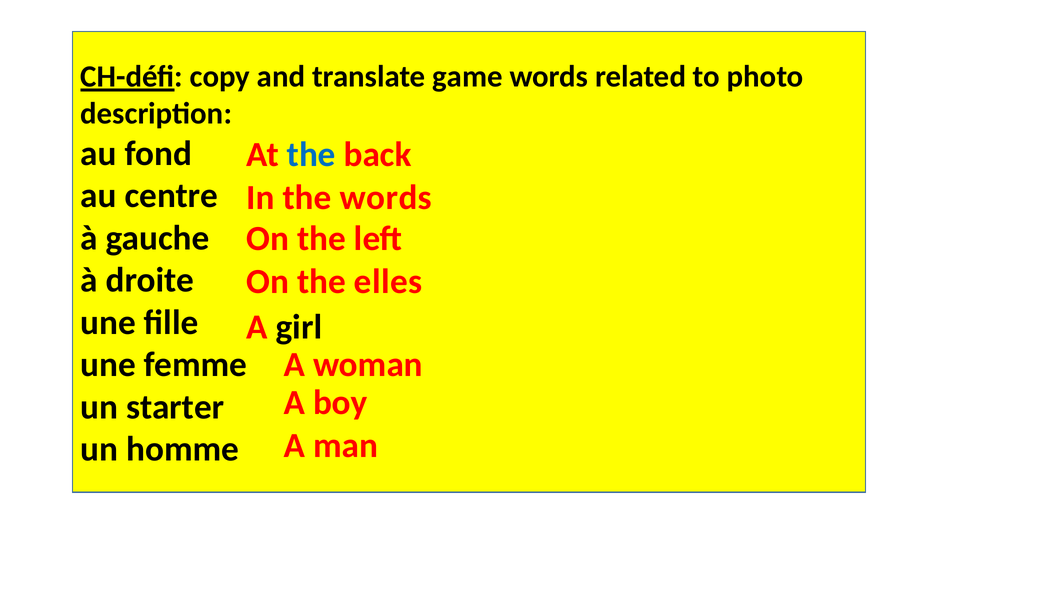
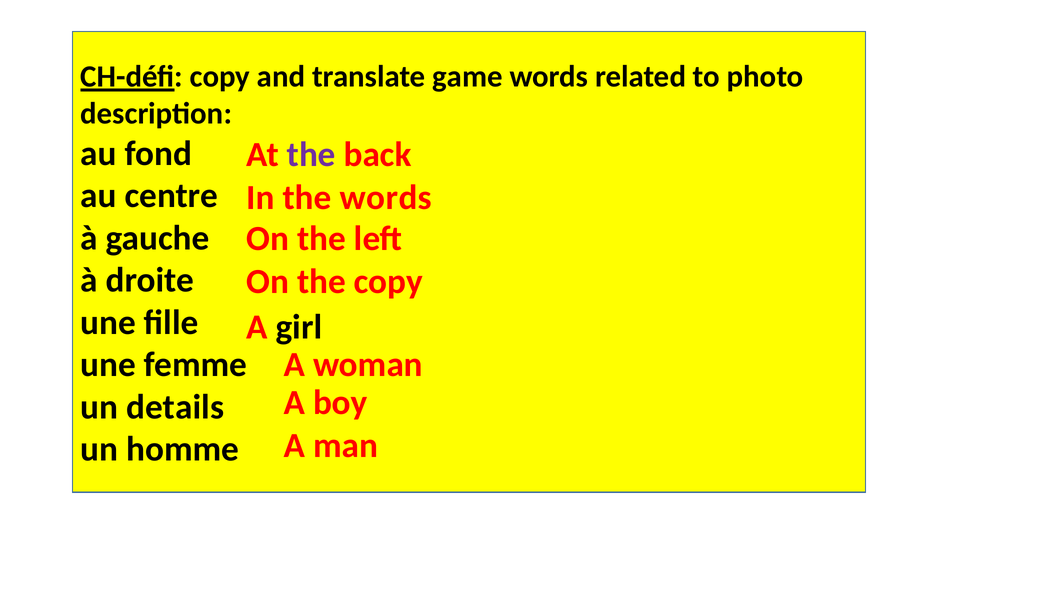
the at (311, 155) colour: blue -> purple
the elles: elles -> copy
starter: starter -> details
